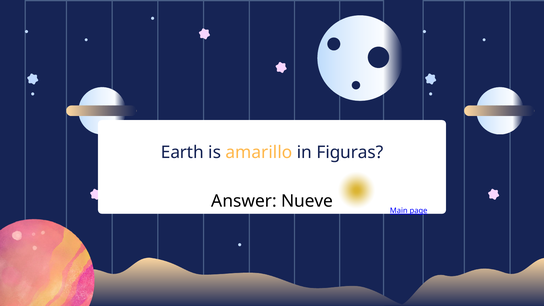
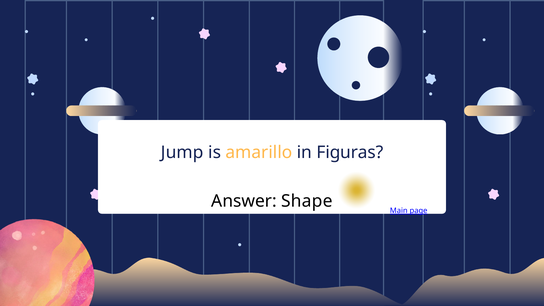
Earth: Earth -> Jump
Nueve: Nueve -> Shape
